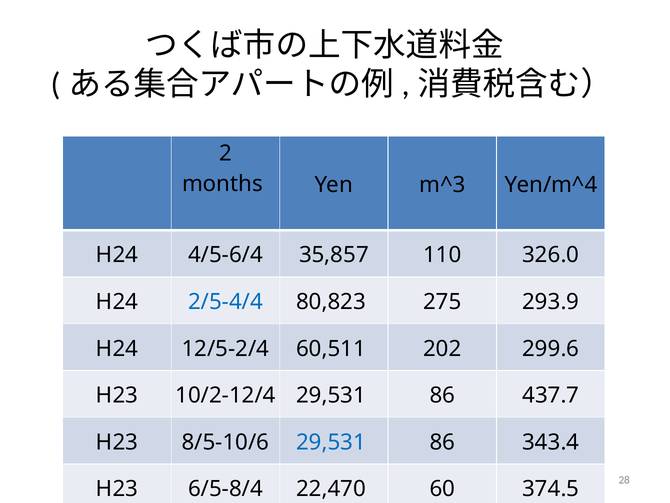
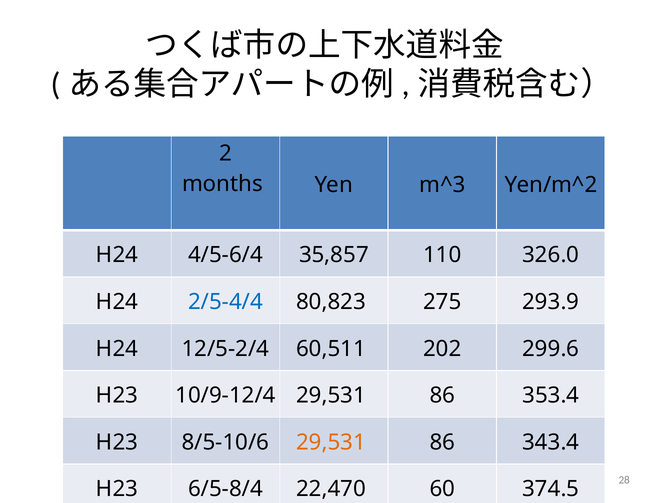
Yen/m^4: Yen/m^4 -> Yen/m^2
10/2-12/4: 10/2-12/4 -> 10/9-12/4
437.7: 437.7 -> 353.4
29,531 at (331, 442) colour: blue -> orange
